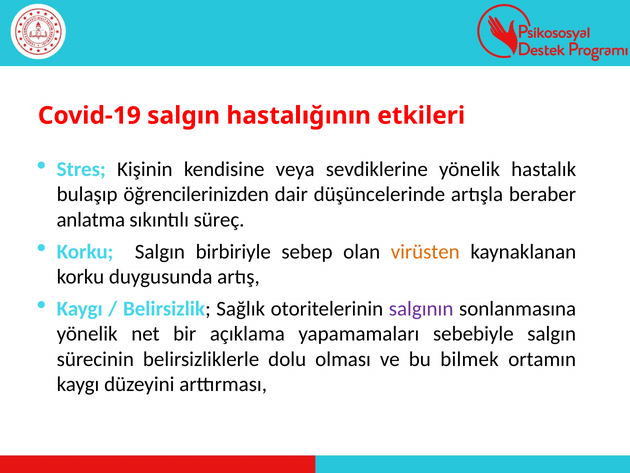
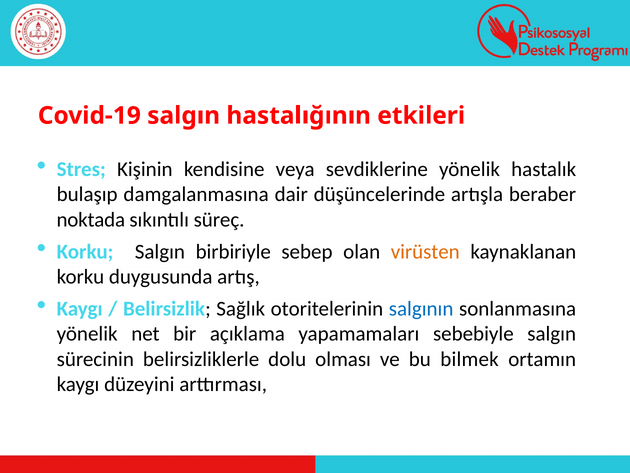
öğrencilerinizden: öğrencilerinizden -> damgalanmasına
anlatma: anlatma -> noktada
salgının colour: purple -> blue
